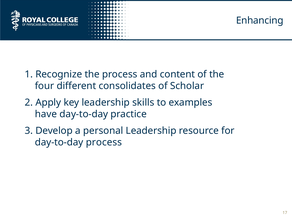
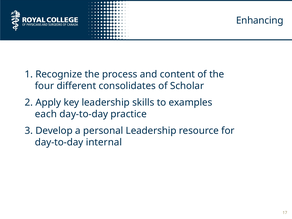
have: have -> each
day-to-day process: process -> internal
